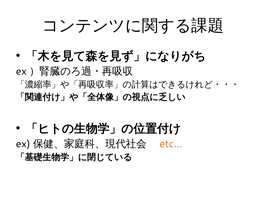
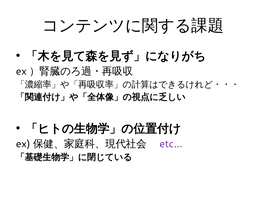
etc… colour: orange -> purple
